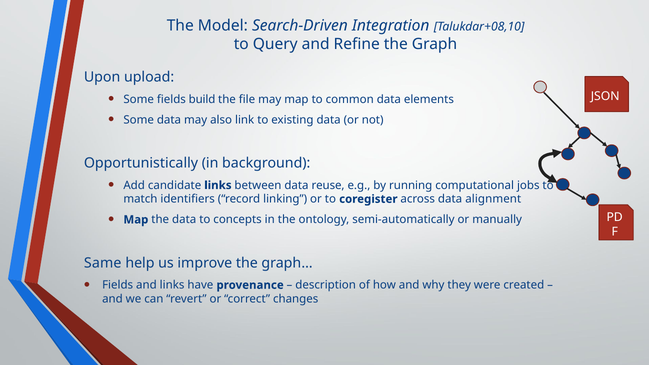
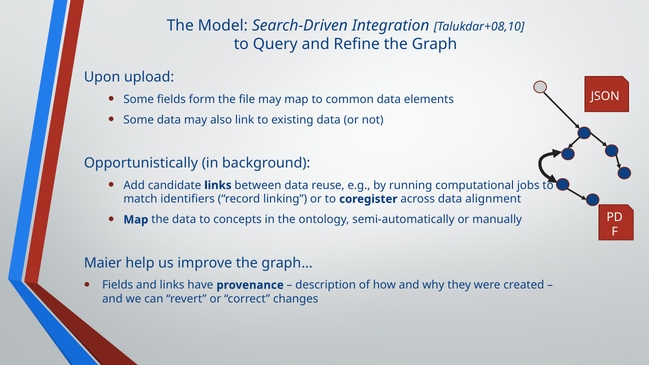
build: build -> form
Same: Same -> Maier
